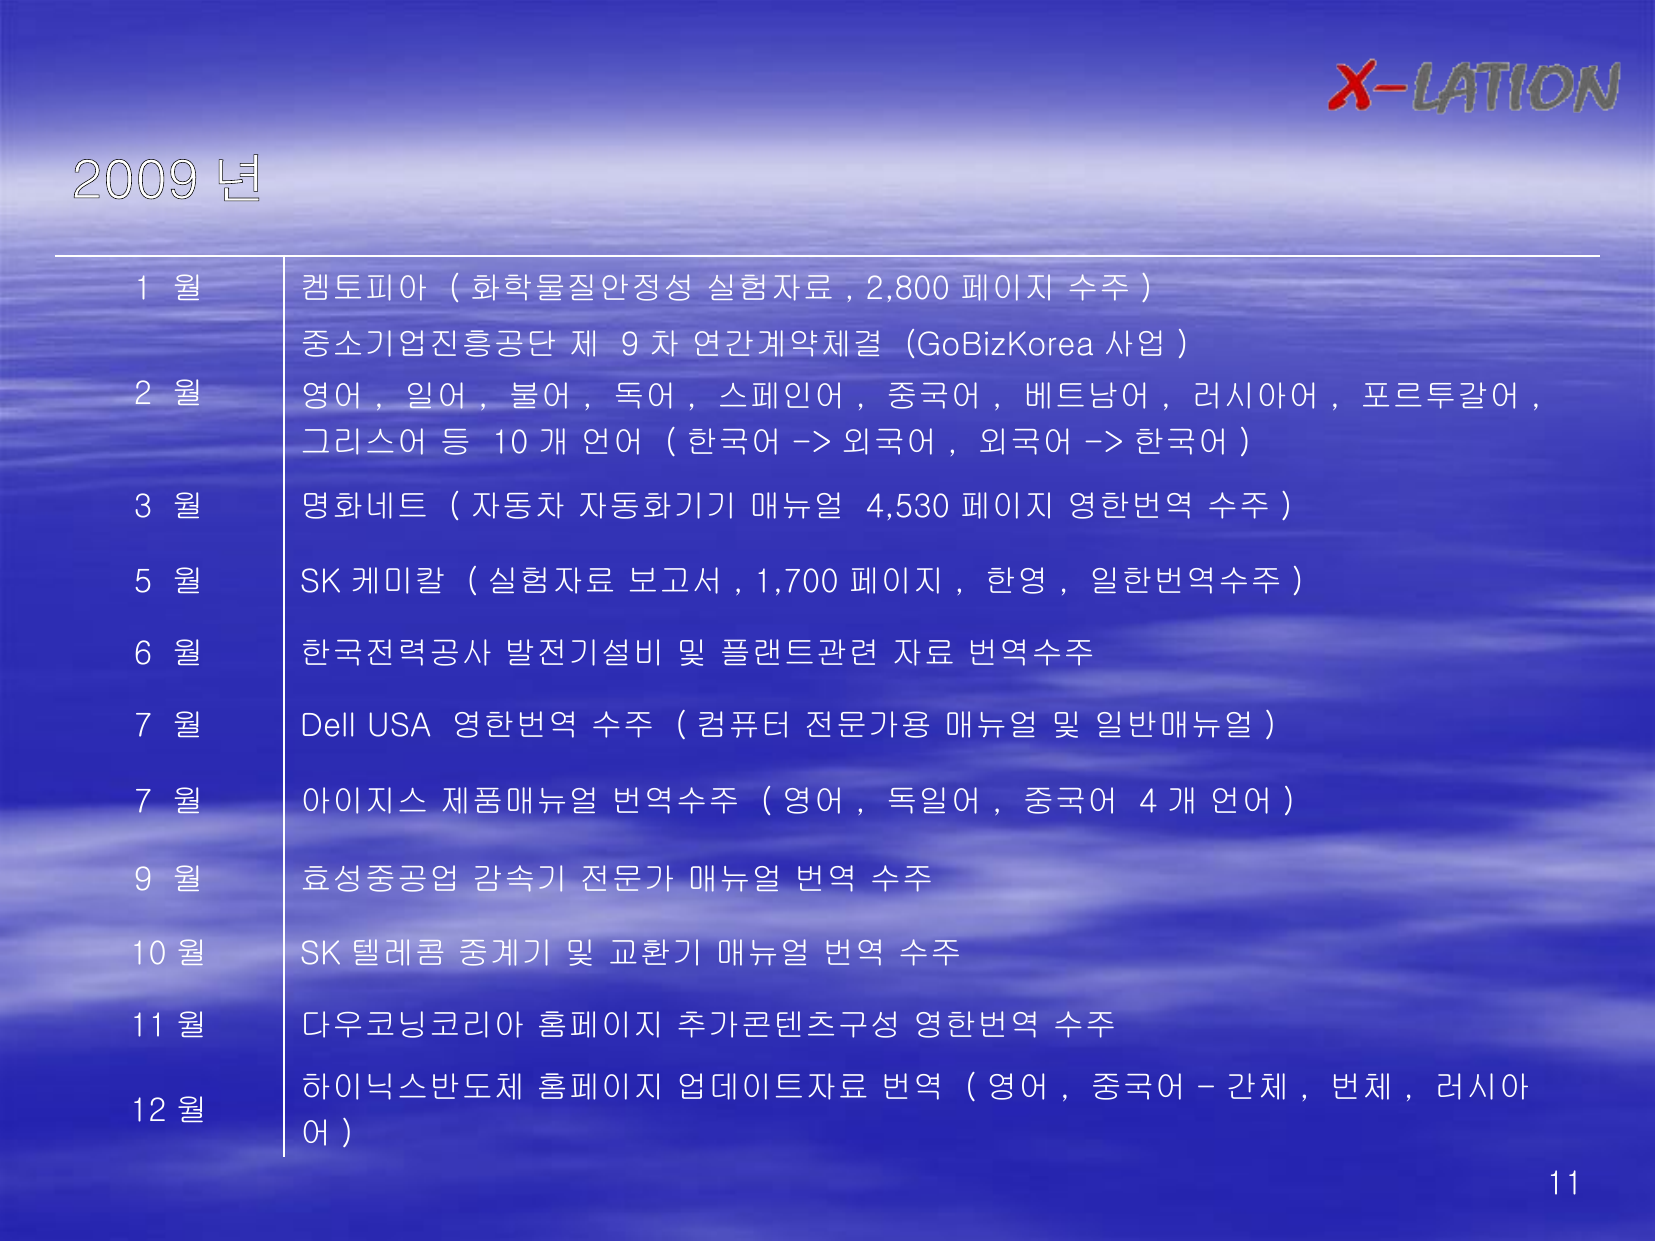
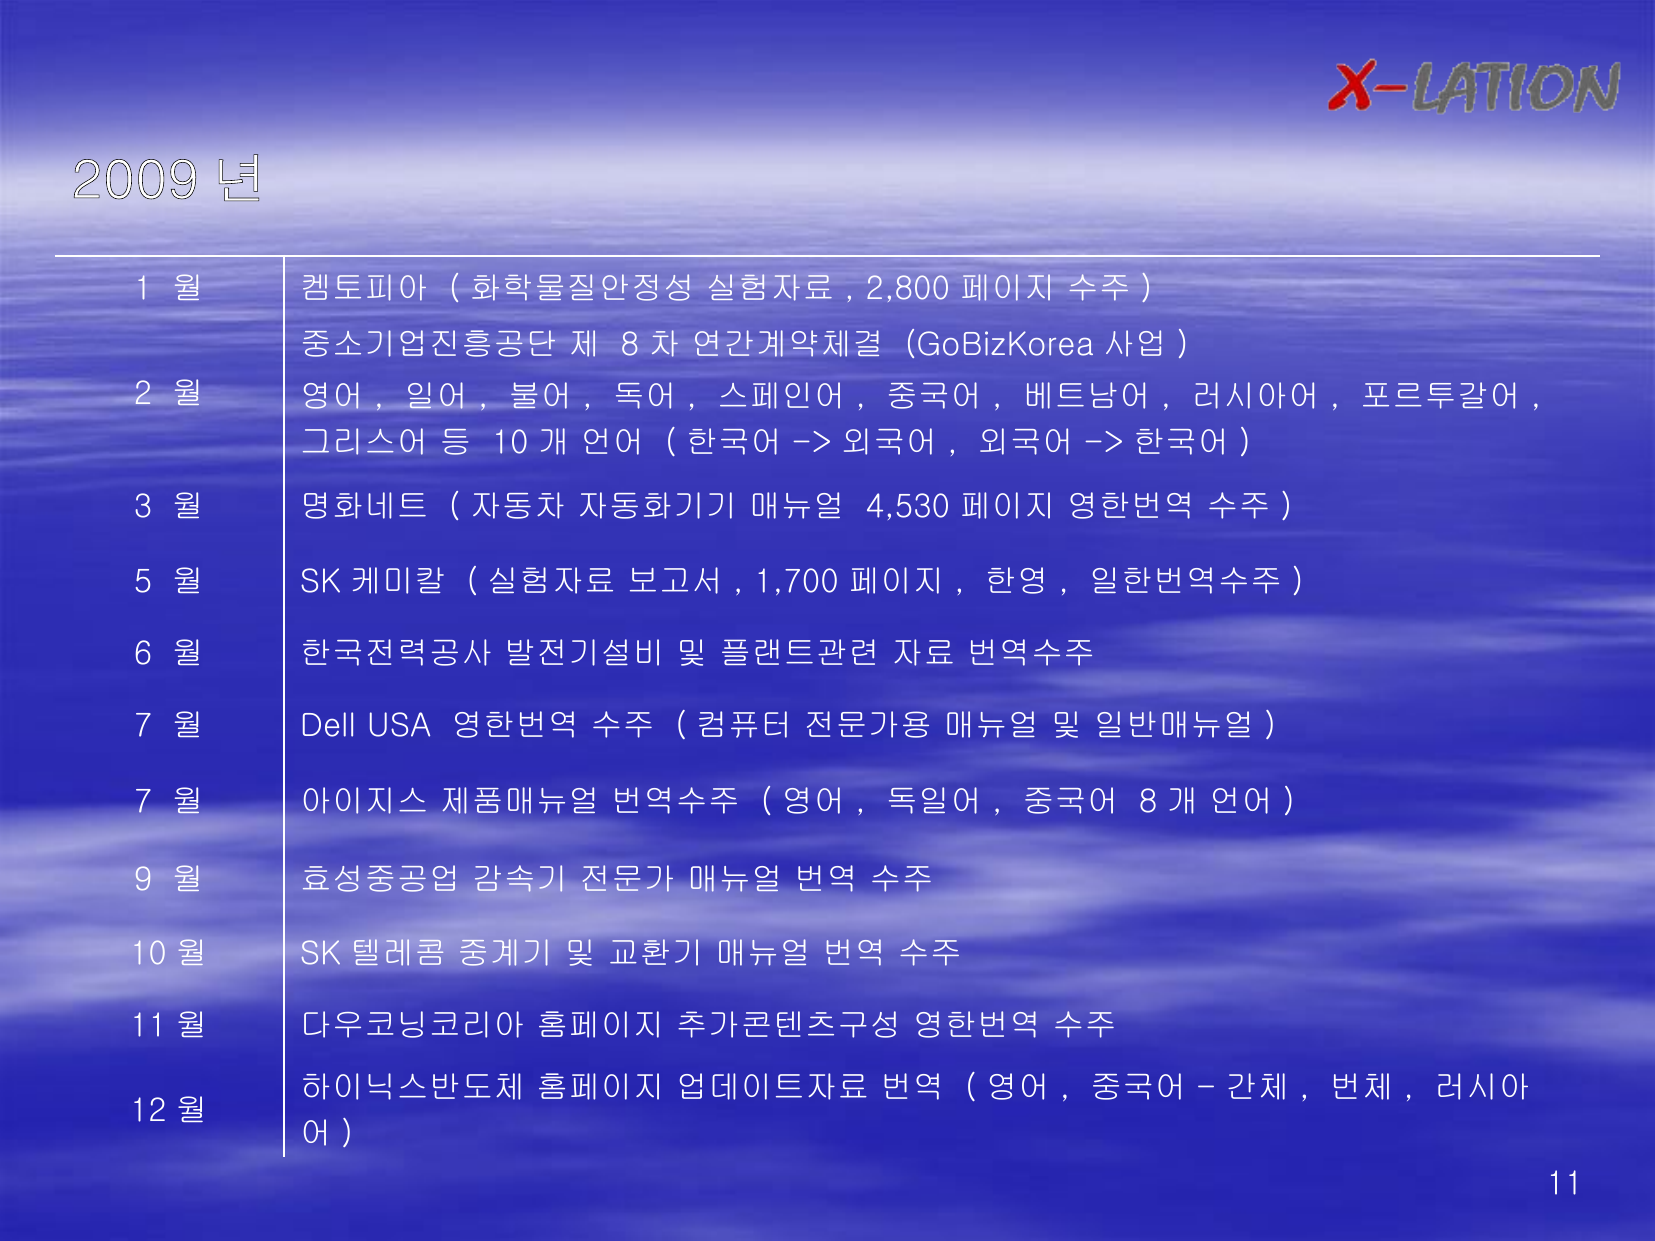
9 at (630, 344): 9 -> 8
4 at (1148, 802): 4 -> 8
